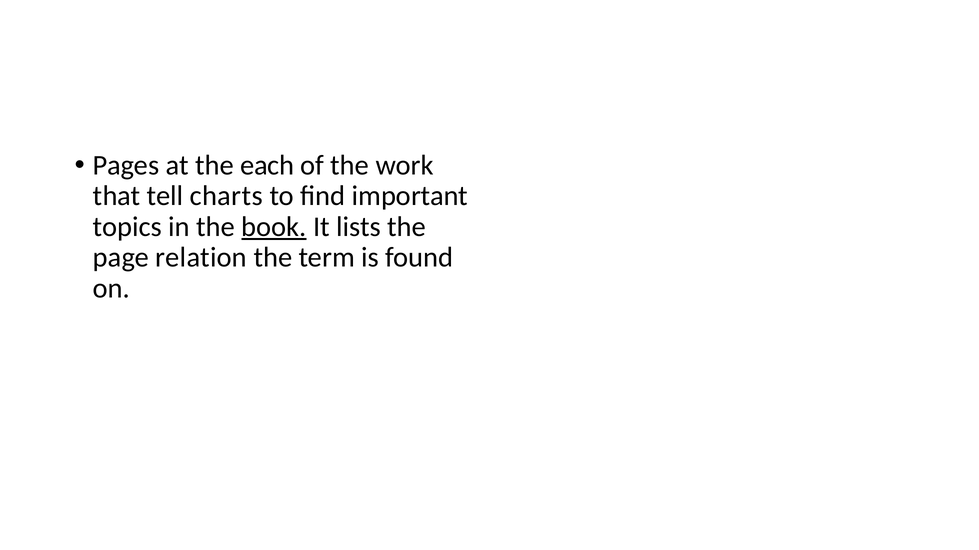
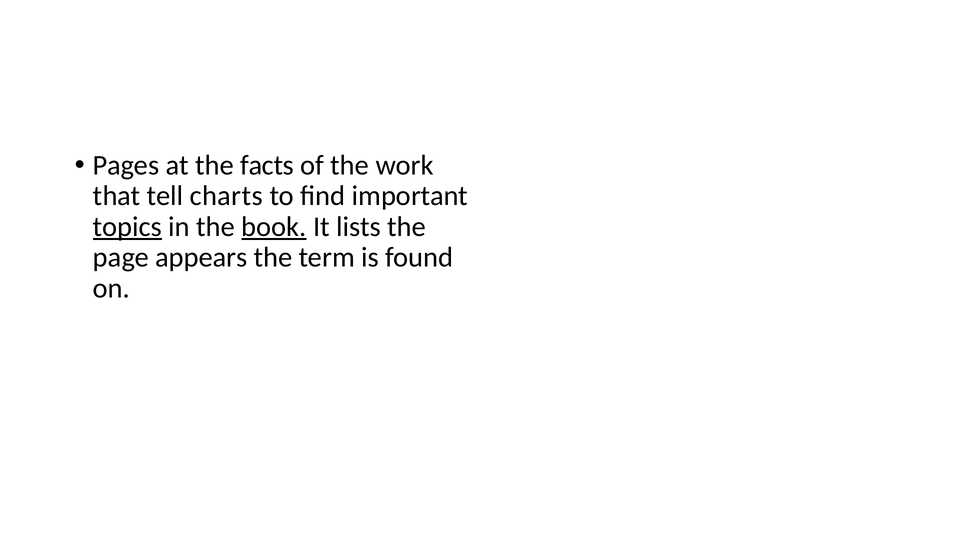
each: each -> facts
topics underline: none -> present
relation: relation -> appears
